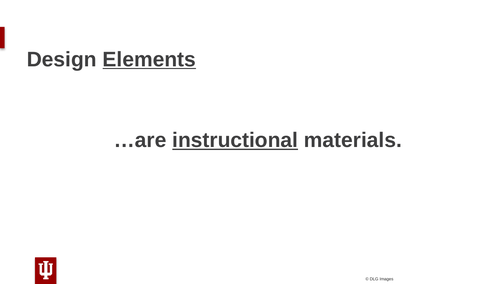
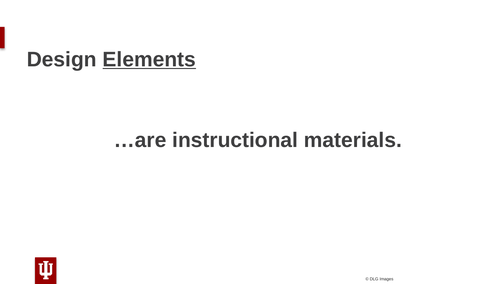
instructional underline: present -> none
